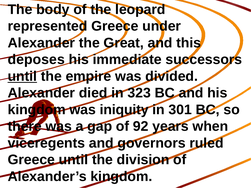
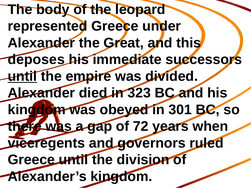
iniquity: iniquity -> obeyed
92: 92 -> 72
